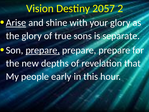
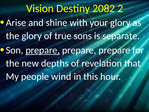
2057: 2057 -> 2082
Arise underline: present -> none
early: early -> wind
